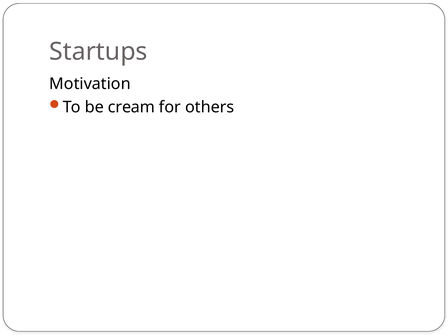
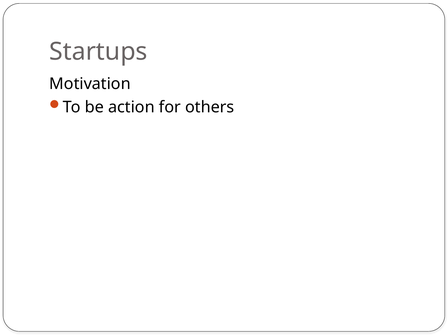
cream: cream -> action
